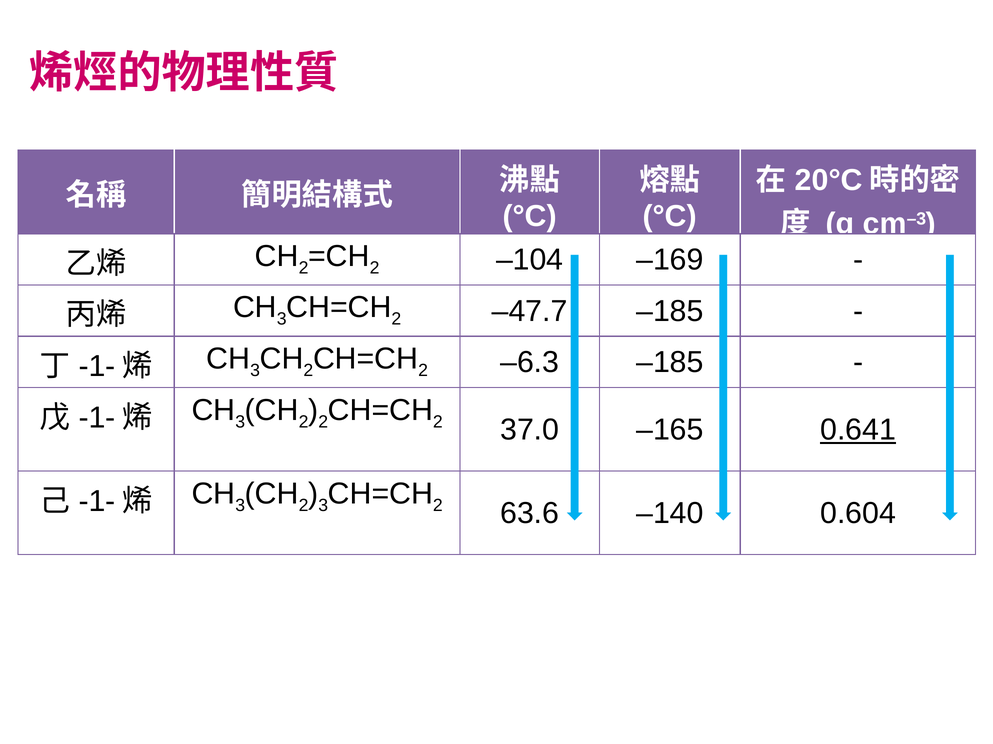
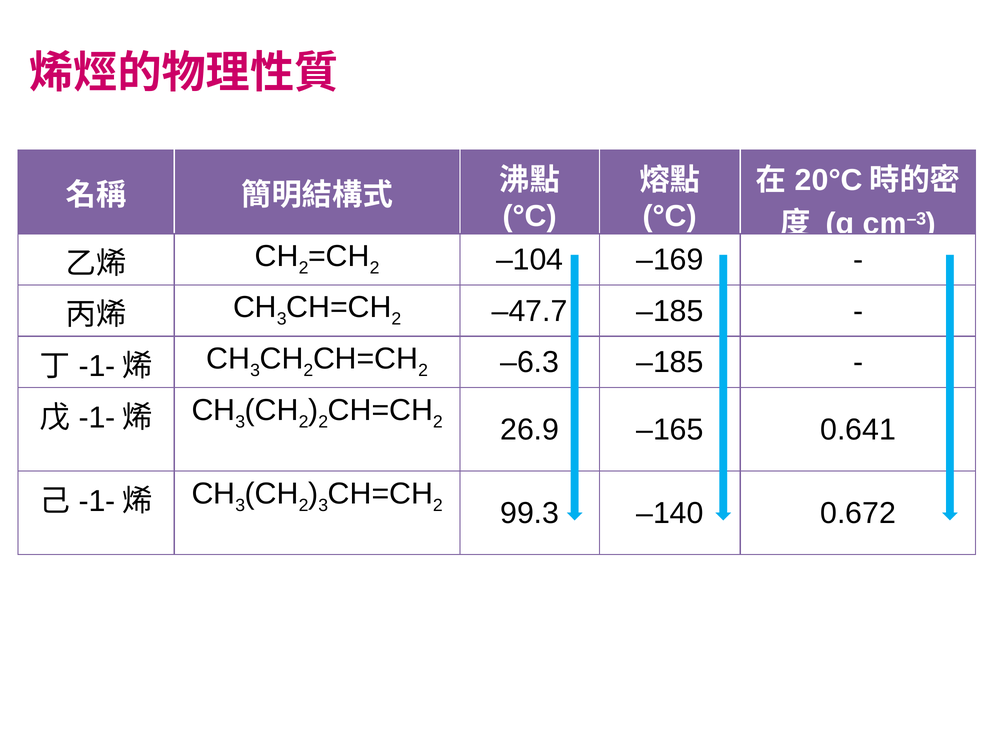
37.0: 37.0 -> 26.9
0.641 underline: present -> none
63.6: 63.6 -> 99.3
0.604: 0.604 -> 0.672
